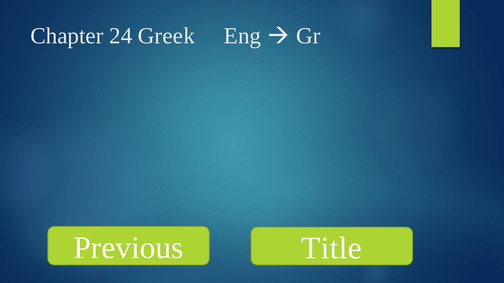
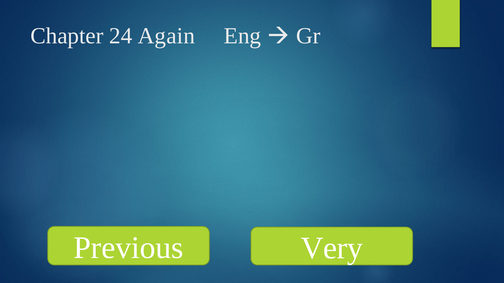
Greek: Greek -> Again
Title: Title -> Very
